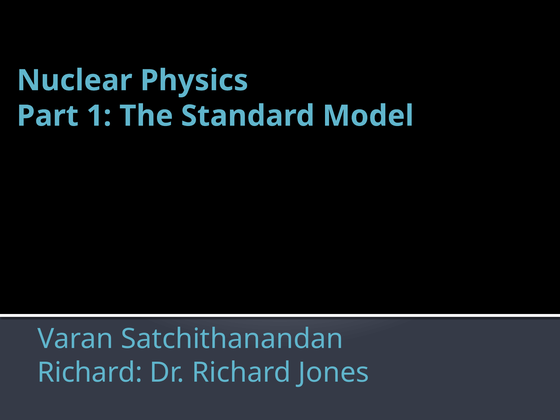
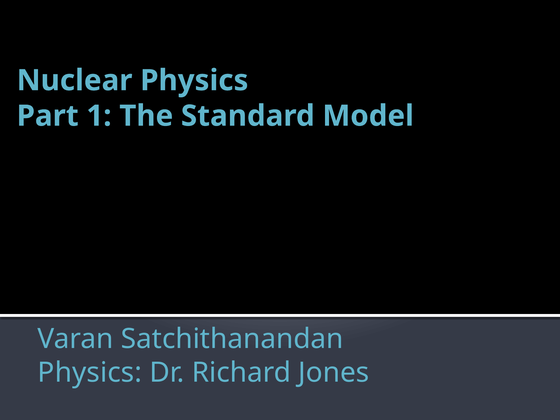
Richard at (90, 372): Richard -> Physics
